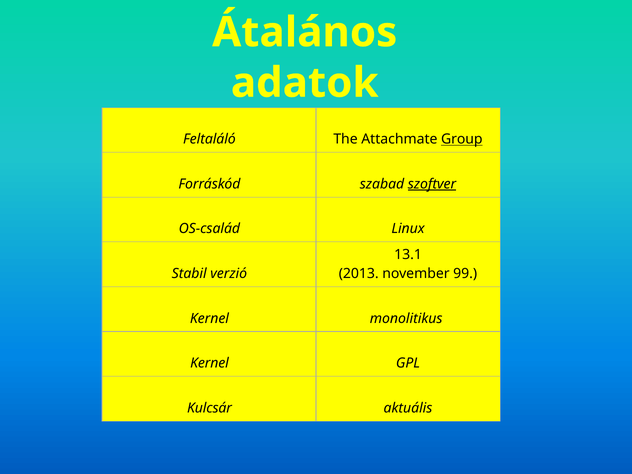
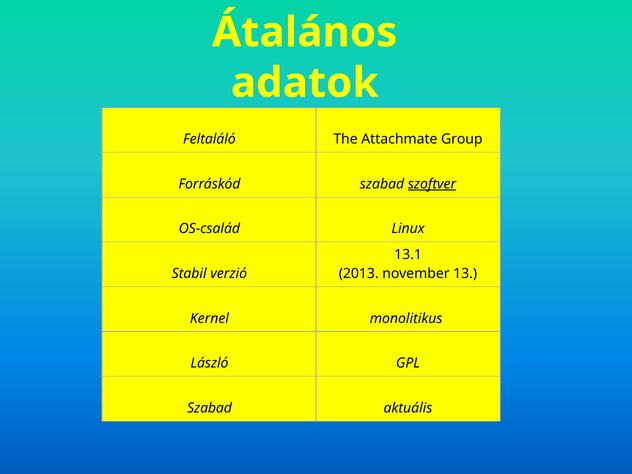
Group underline: present -> none
99: 99 -> 13
Kernel at (209, 363): Kernel -> László
Kulcsár at (210, 408): Kulcsár -> Szabad
